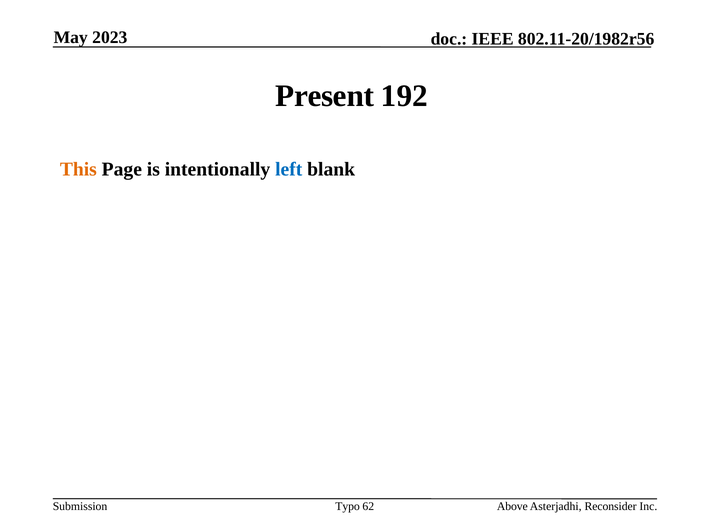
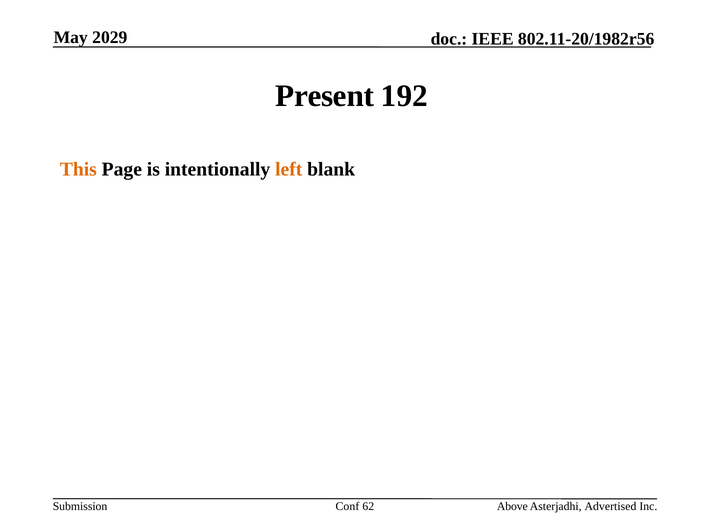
2023: 2023 -> 2029
left colour: blue -> orange
Typo: Typo -> Conf
Reconsider: Reconsider -> Advertised
